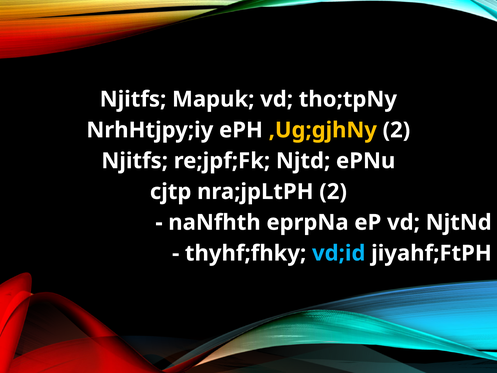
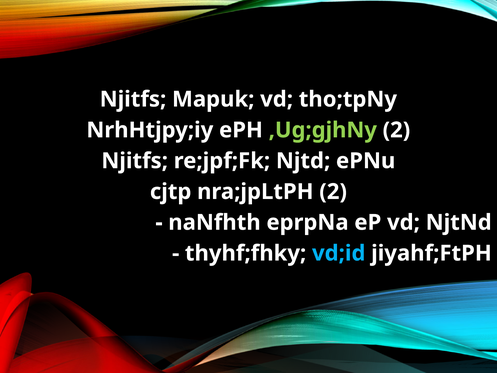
,Ug;gjhNy colour: yellow -> light green
